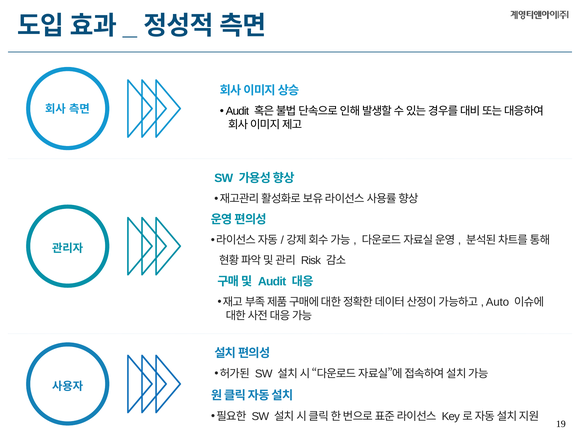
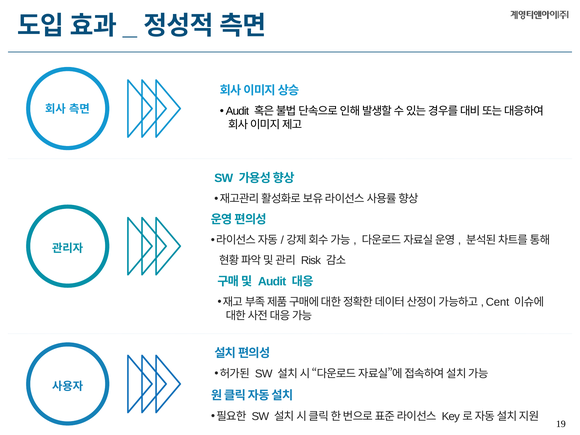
Auto: Auto -> Cent
